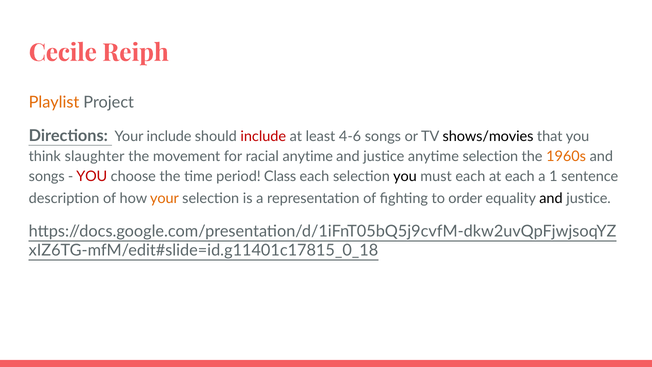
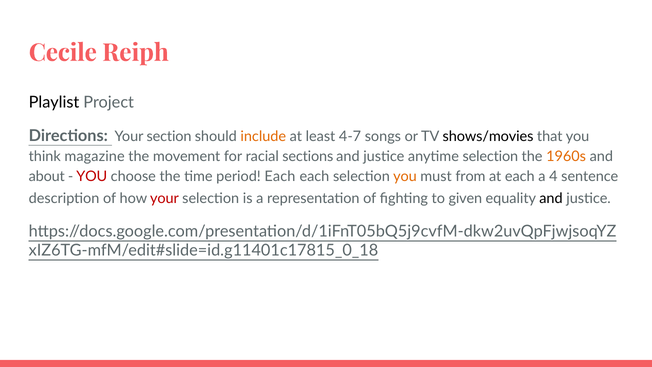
Playlist colour: orange -> black
Your include: include -> section
include at (263, 136) colour: red -> orange
4-6: 4-6 -> 4-7
slaughter: slaughter -> magazine
racial anytime: anytime -> sections
songs at (47, 176): songs -> about
period Class: Class -> Each
you at (405, 176) colour: black -> orange
must each: each -> from
1: 1 -> 4
your at (164, 199) colour: orange -> red
order: order -> given
